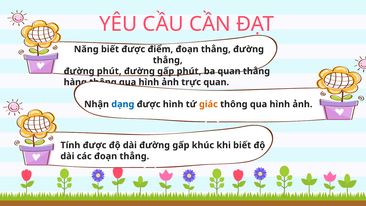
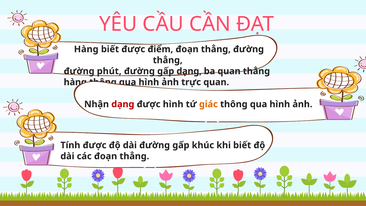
Năng at (86, 49): Năng -> Hàng
gấp phút: phút -> dạng
dạng at (123, 104) colour: blue -> red
